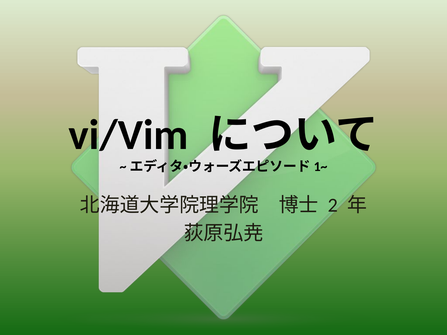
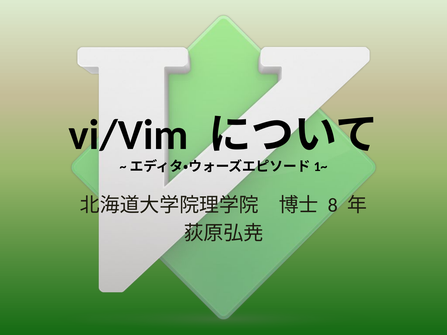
2: 2 -> 8
